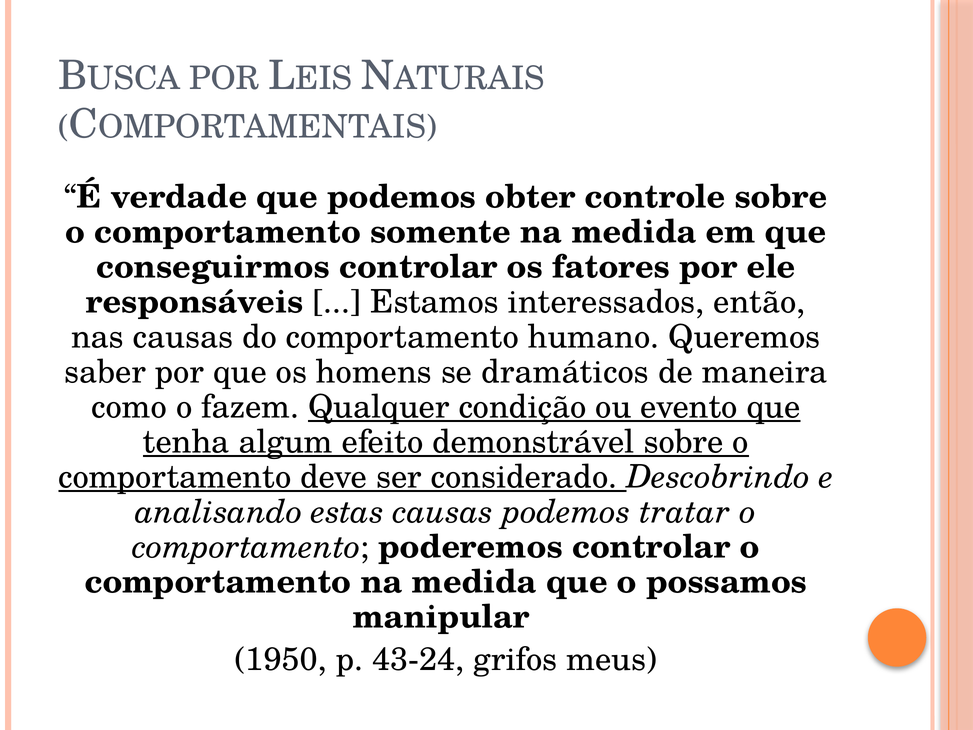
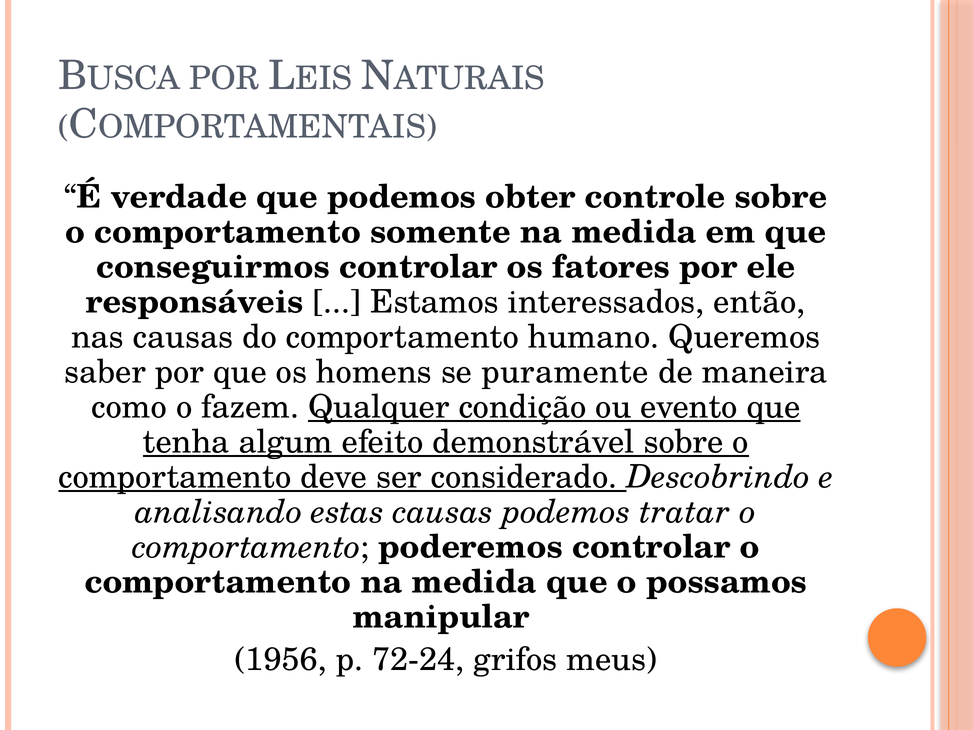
dramáticos: dramáticos -> puramente
1950: 1950 -> 1956
43-24: 43-24 -> 72-24
